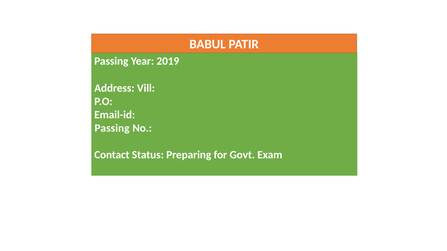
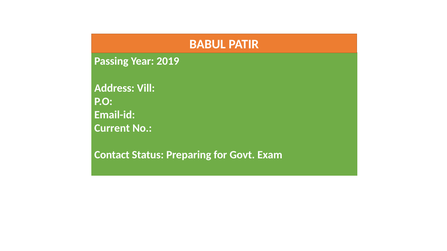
Passing at (112, 128): Passing -> Current
